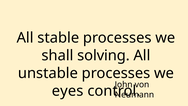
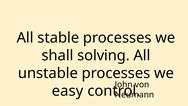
eyes: eyes -> easy
